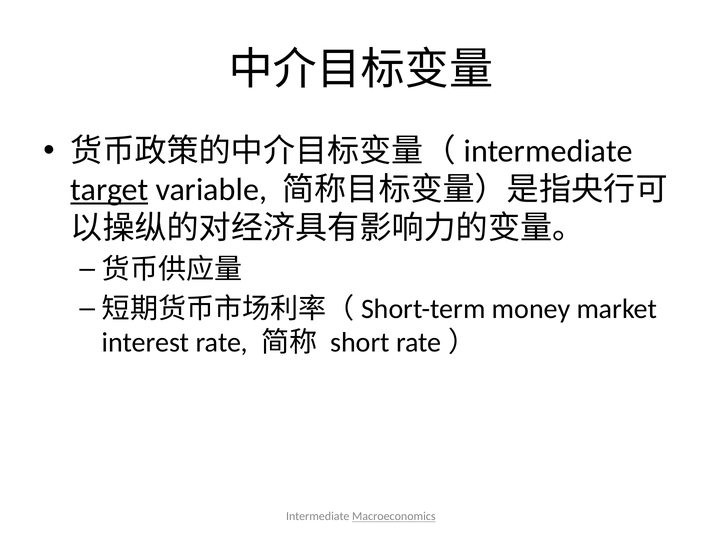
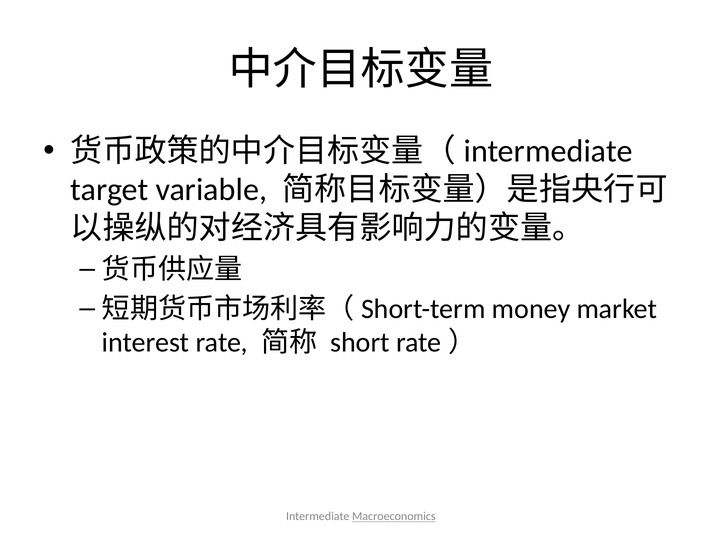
target underline: present -> none
